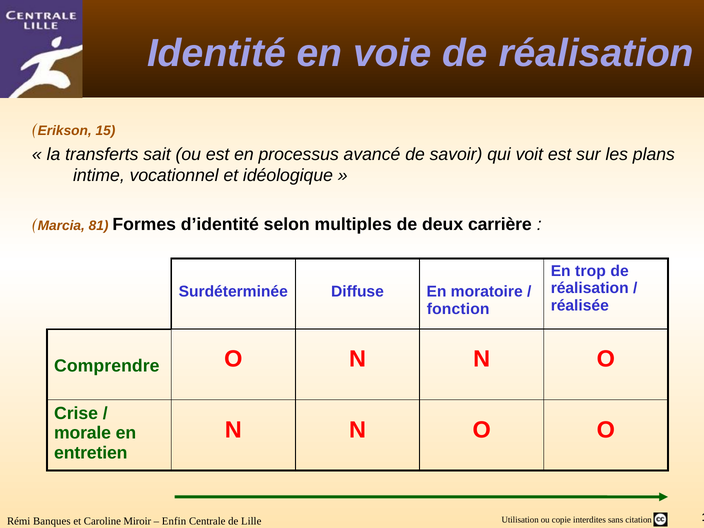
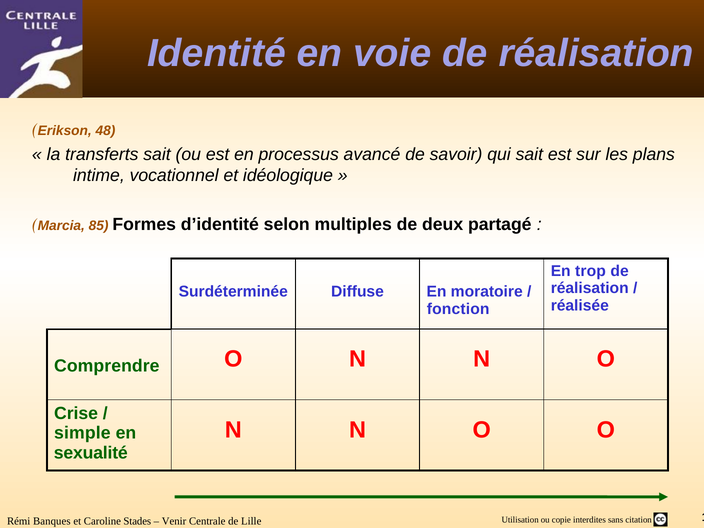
15: 15 -> 48
qui voit: voit -> sait
81: 81 -> 85
carrière: carrière -> partagé
morale: morale -> simple
entretien: entretien -> sexualité
Miroir: Miroir -> Stades
Enfin: Enfin -> Venir
